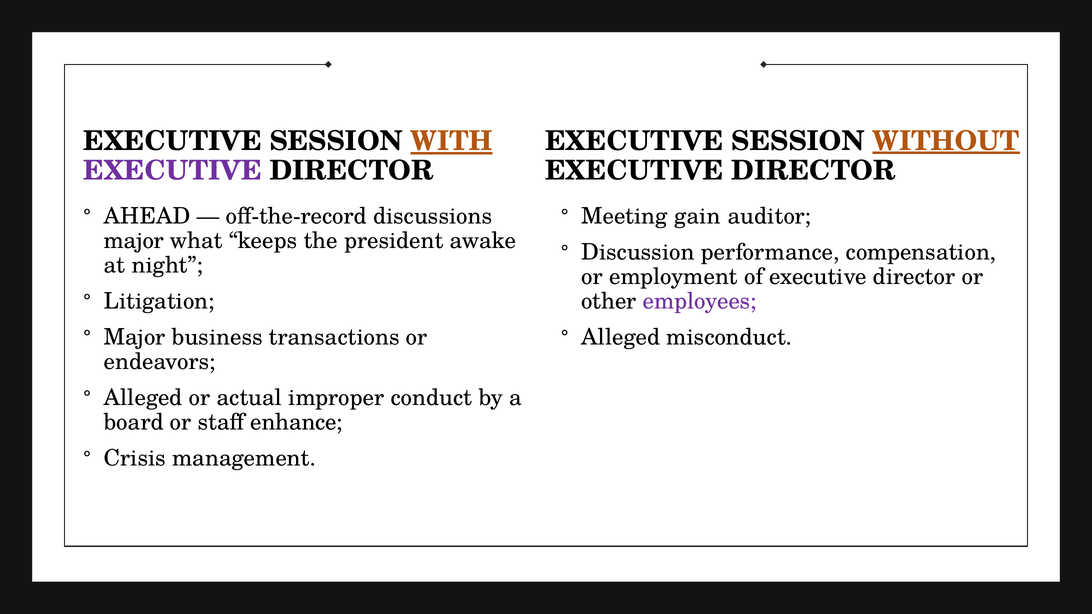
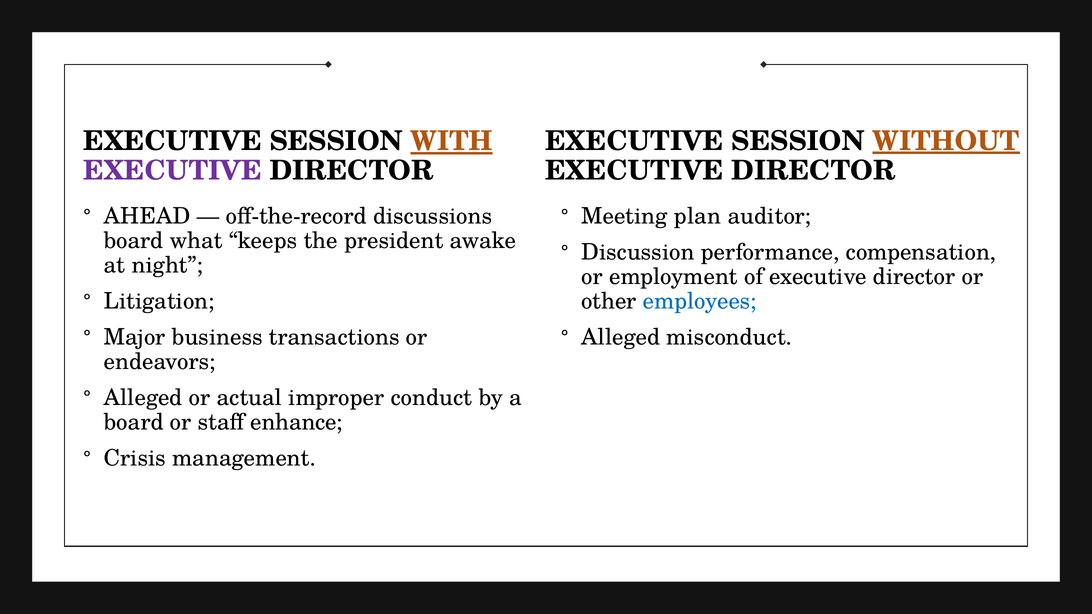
gain: gain -> plan
major at (134, 241): major -> board
employees colour: purple -> blue
